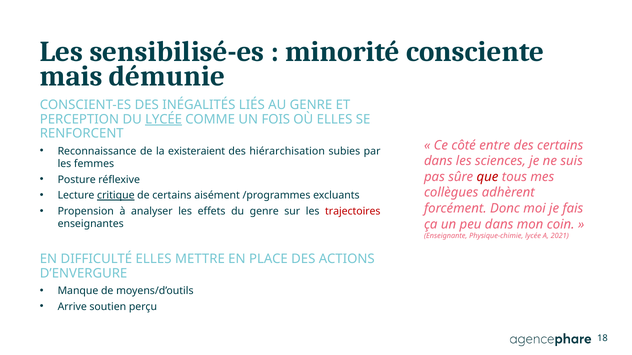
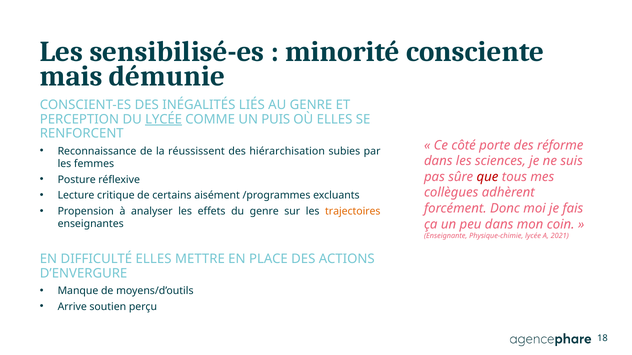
FOIS: FOIS -> PUIS
entre: entre -> porte
des certains: certains -> réforme
existeraient: existeraient -> réussissent
critique underline: present -> none
trajectoires colour: red -> orange
